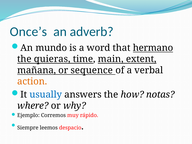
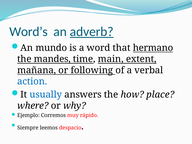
Once’s: Once’s -> Word’s
adverb underline: none -> present
quieras: quieras -> mandes
sequence: sequence -> following
action colour: orange -> blue
notas: notas -> place
